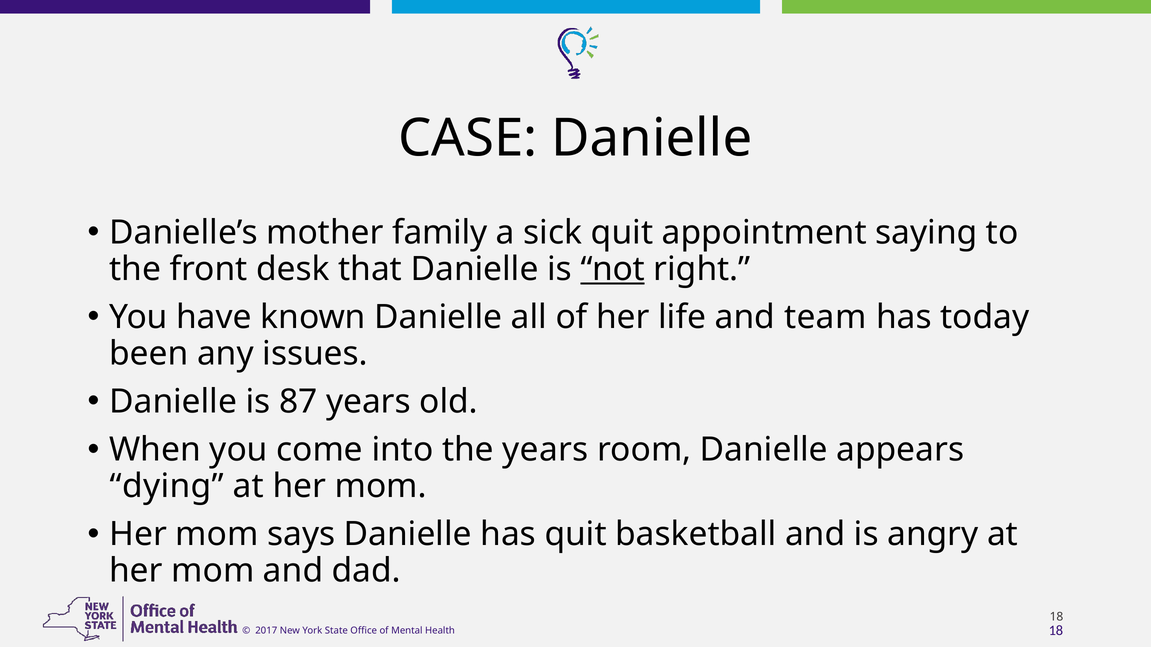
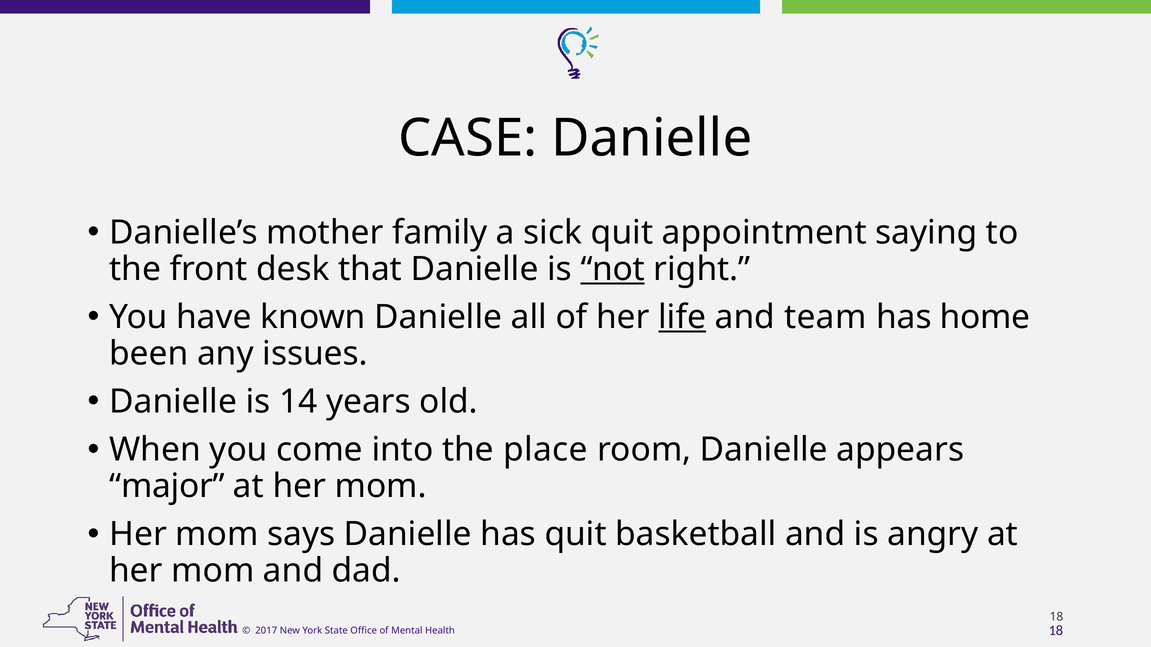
life underline: none -> present
today: today -> home
87: 87 -> 14
the years: years -> place
dying: dying -> major
